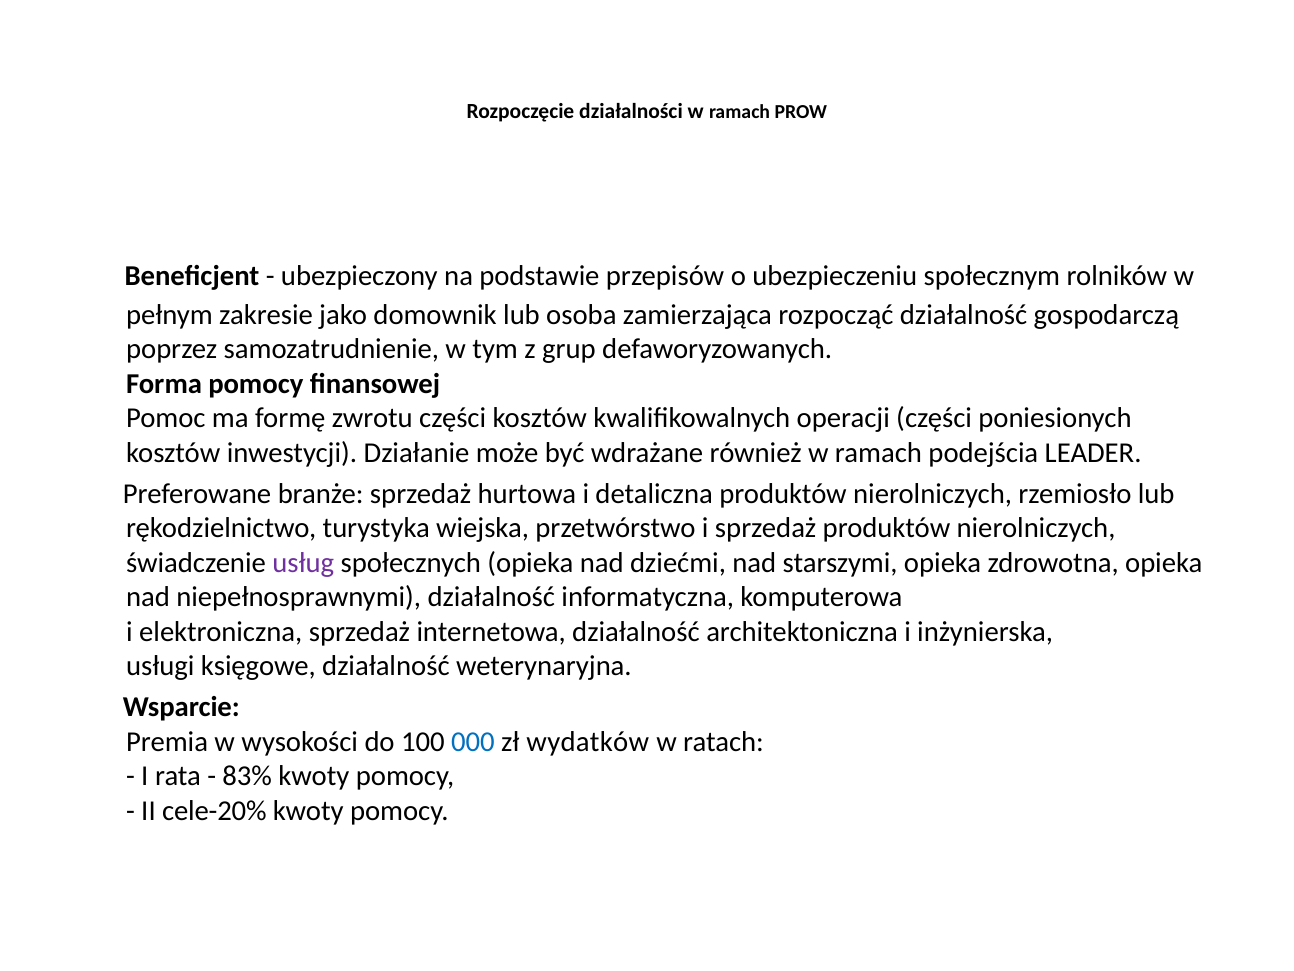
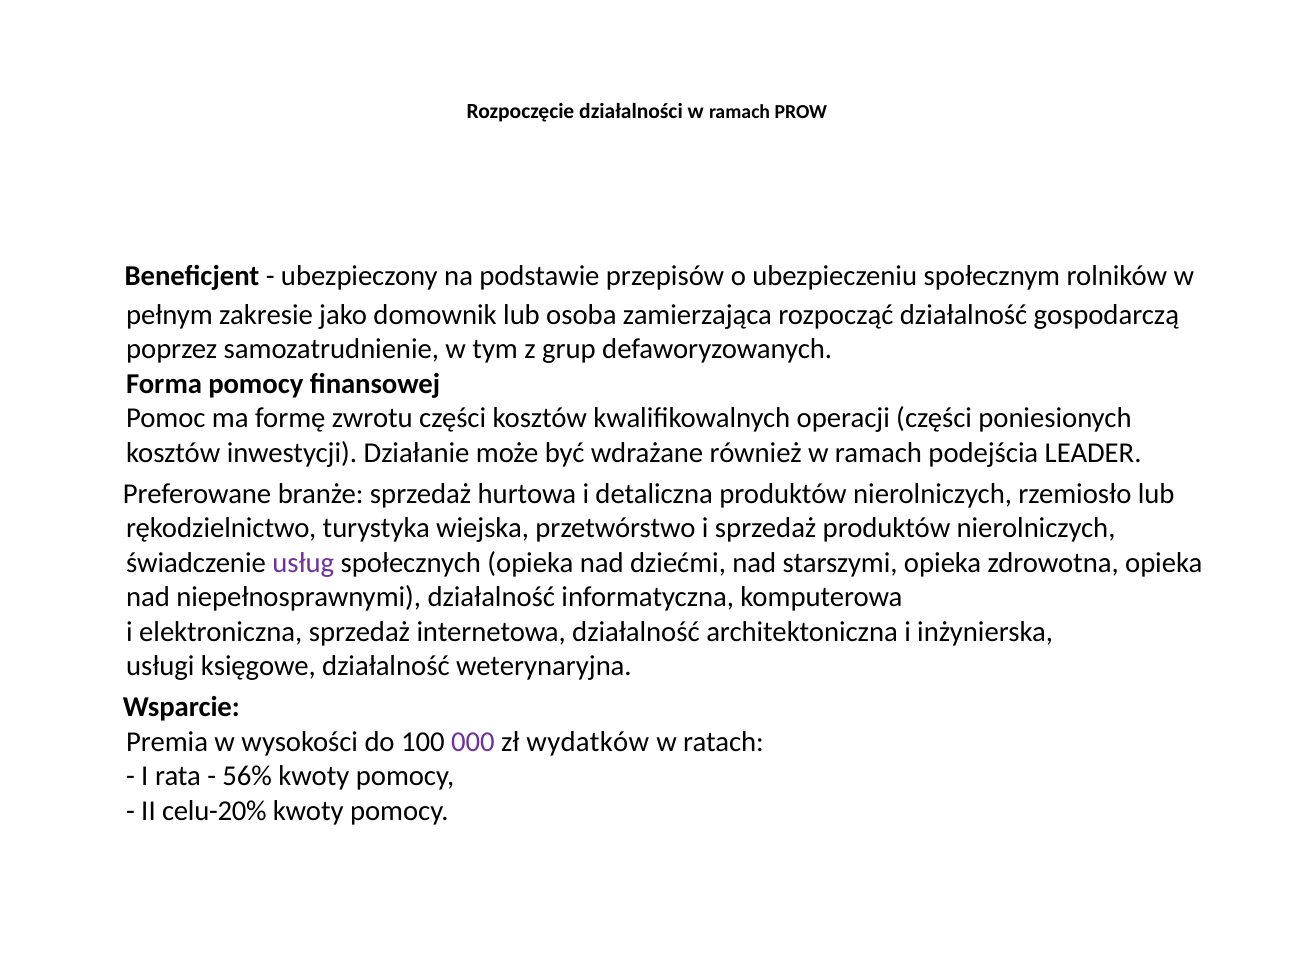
000 colour: blue -> purple
83%: 83% -> 56%
cele-20%: cele-20% -> celu-20%
